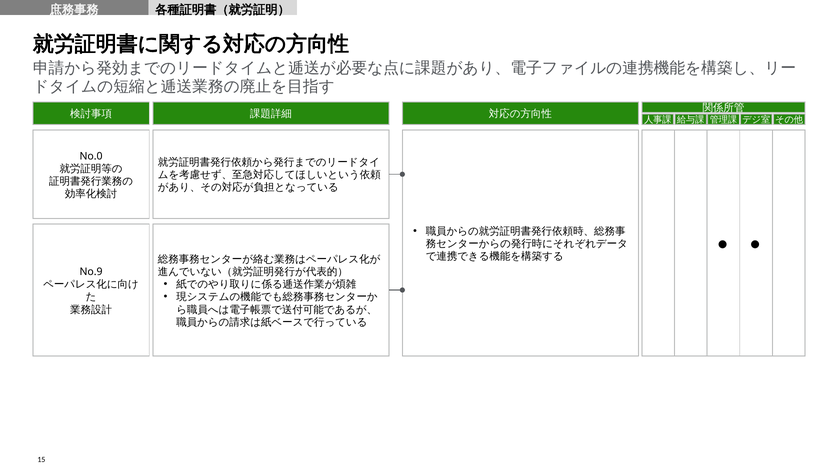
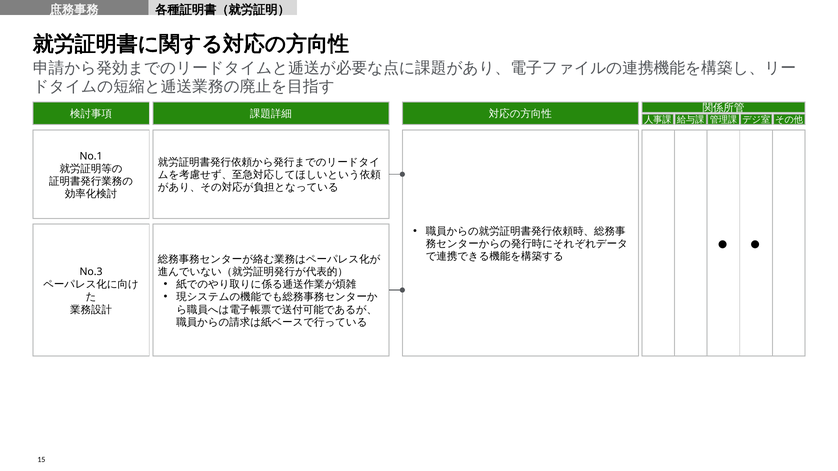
No.0: No.0 -> No.1
No.9: No.9 -> No.3
